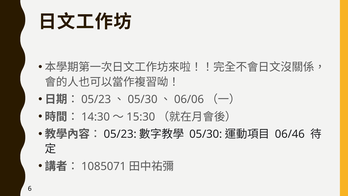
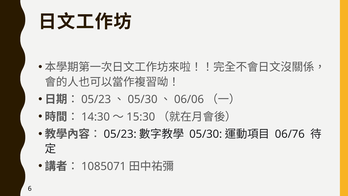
06/46: 06/46 -> 06/76
